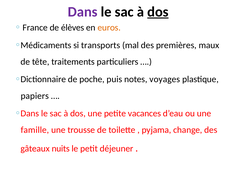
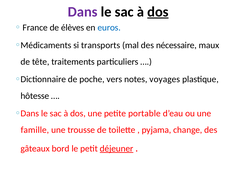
euros colour: orange -> blue
premières: premières -> nécessaire
puis: puis -> vers
papiers: papiers -> hôtesse
vacances: vacances -> portable
nuits: nuits -> bord
déjeuner underline: none -> present
